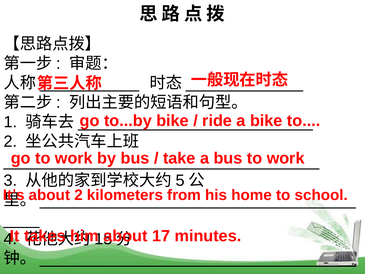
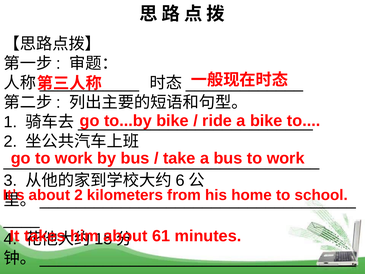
5: 5 -> 6
17: 17 -> 61
